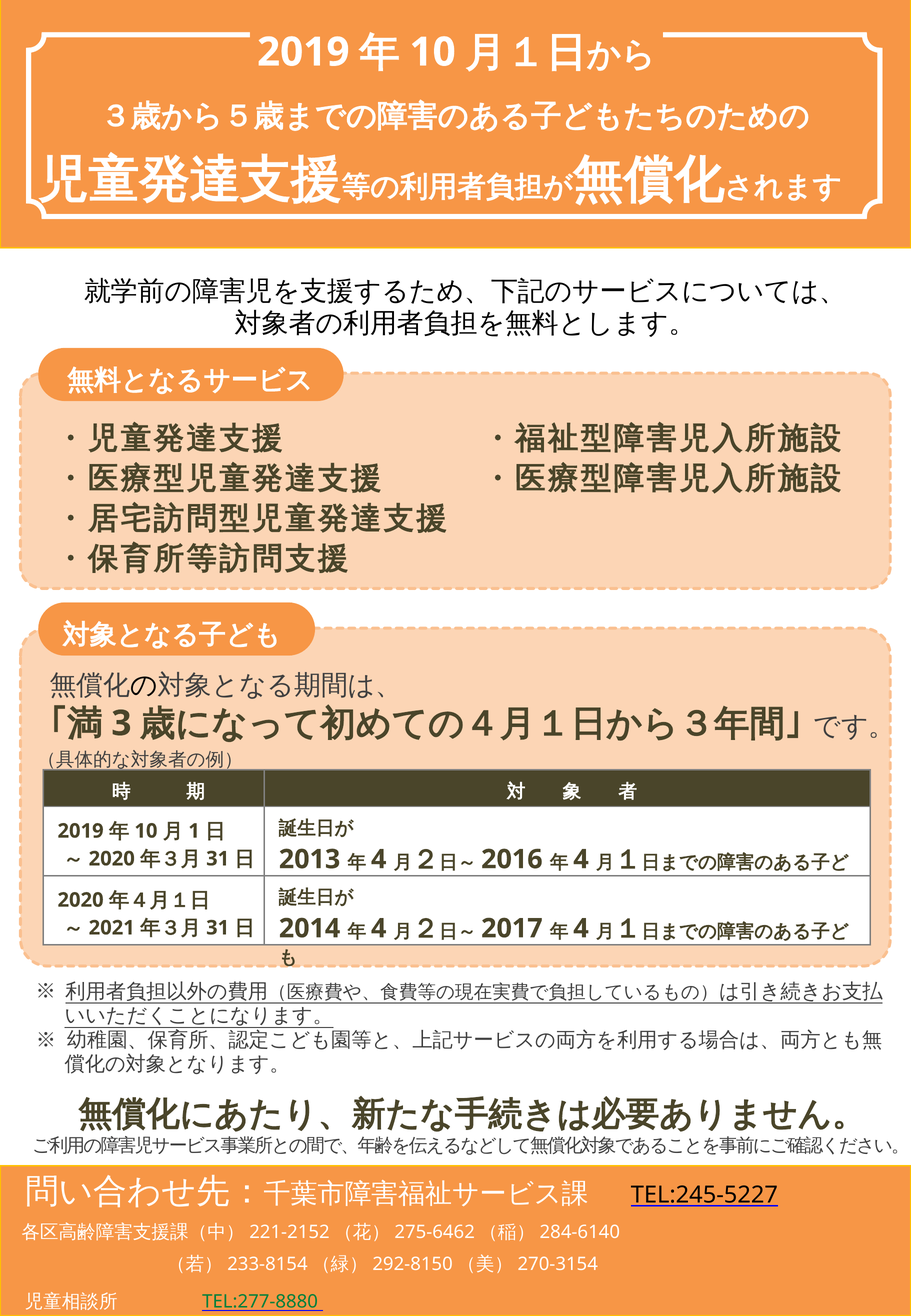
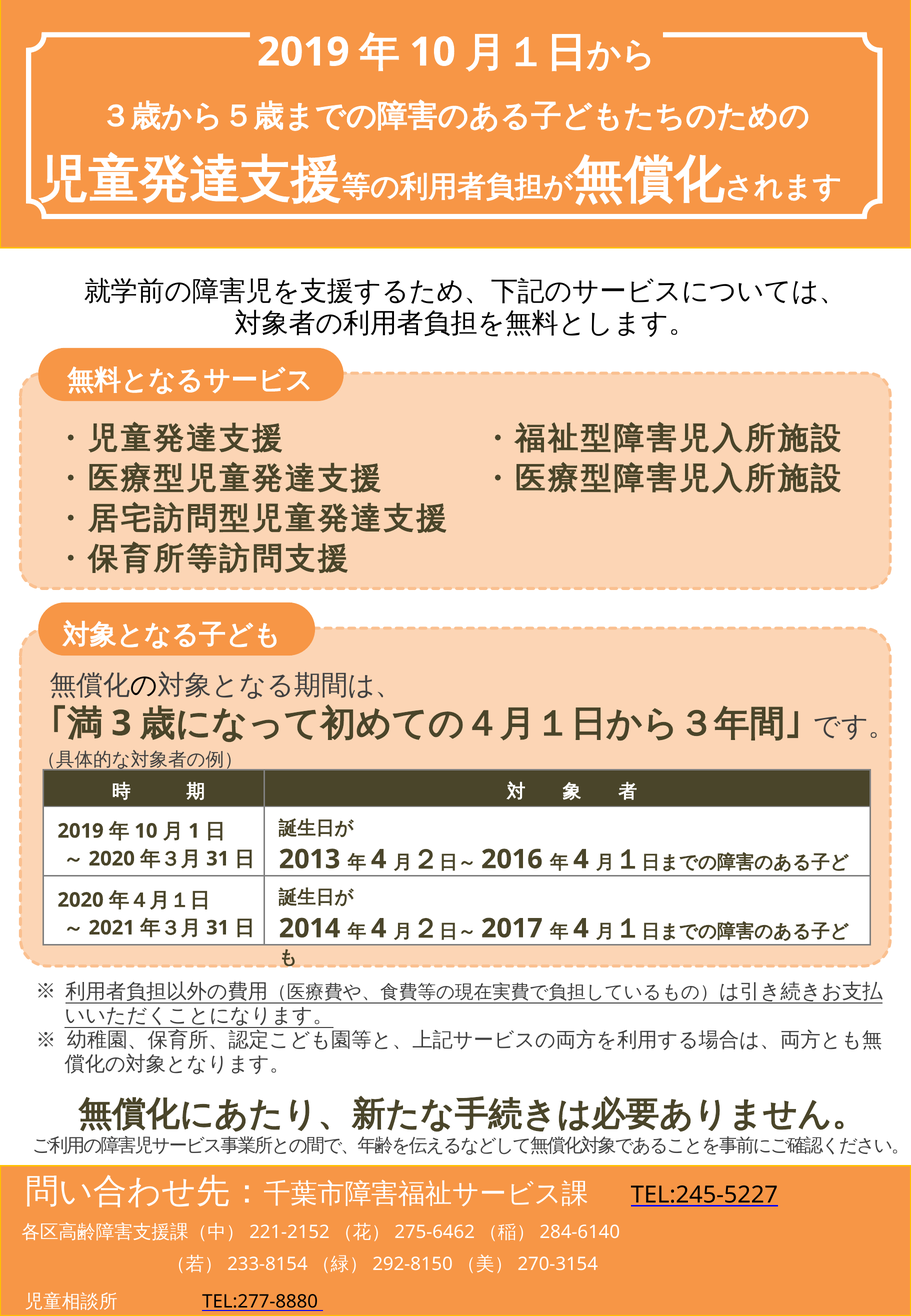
TEL:277-8880 colour: green -> black
